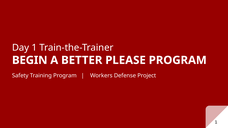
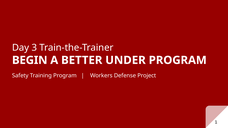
Day 1: 1 -> 3
PLEASE: PLEASE -> UNDER
